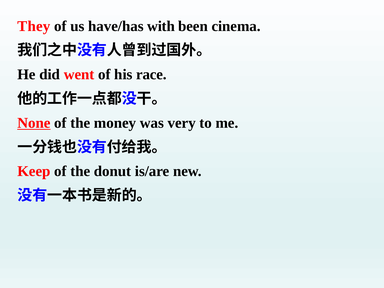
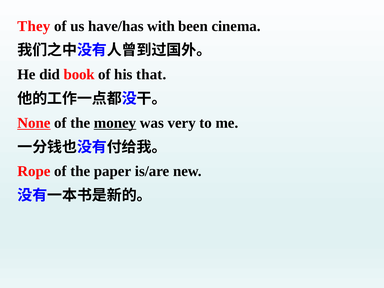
went: went -> book
race: race -> that
money underline: none -> present
Keep: Keep -> Rope
donut: donut -> paper
